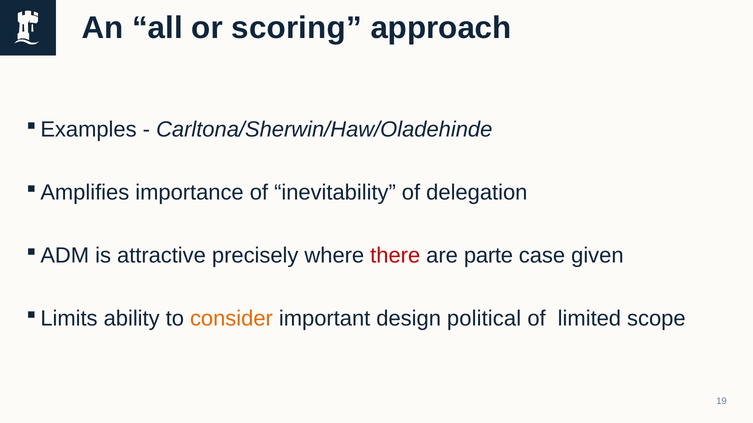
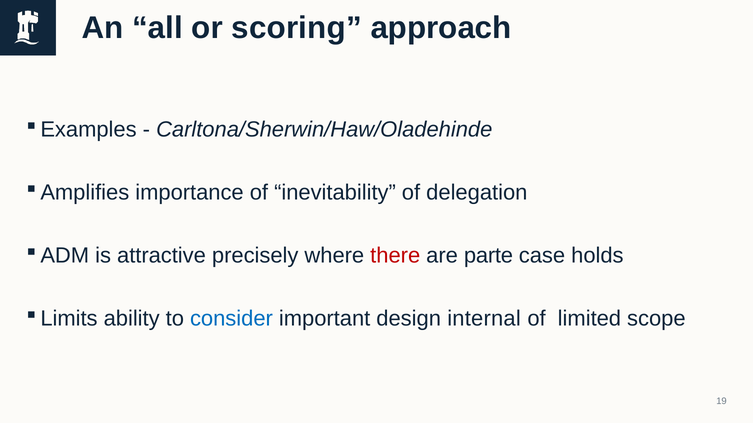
given: given -> holds
consider colour: orange -> blue
political: political -> internal
